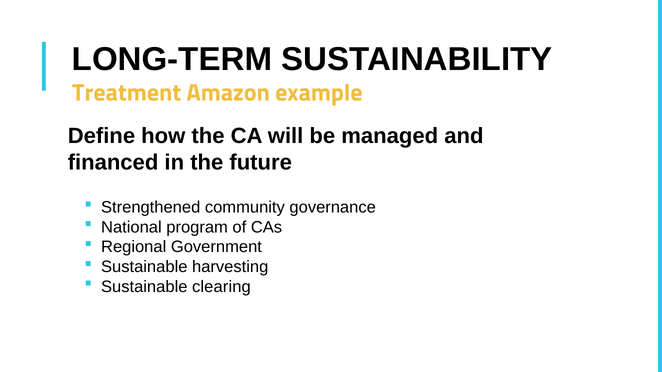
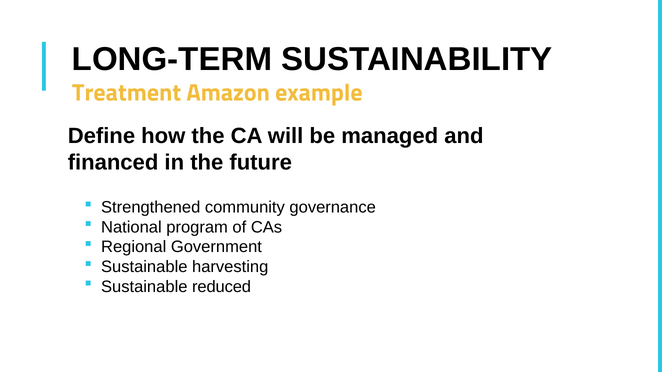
clearing: clearing -> reduced
